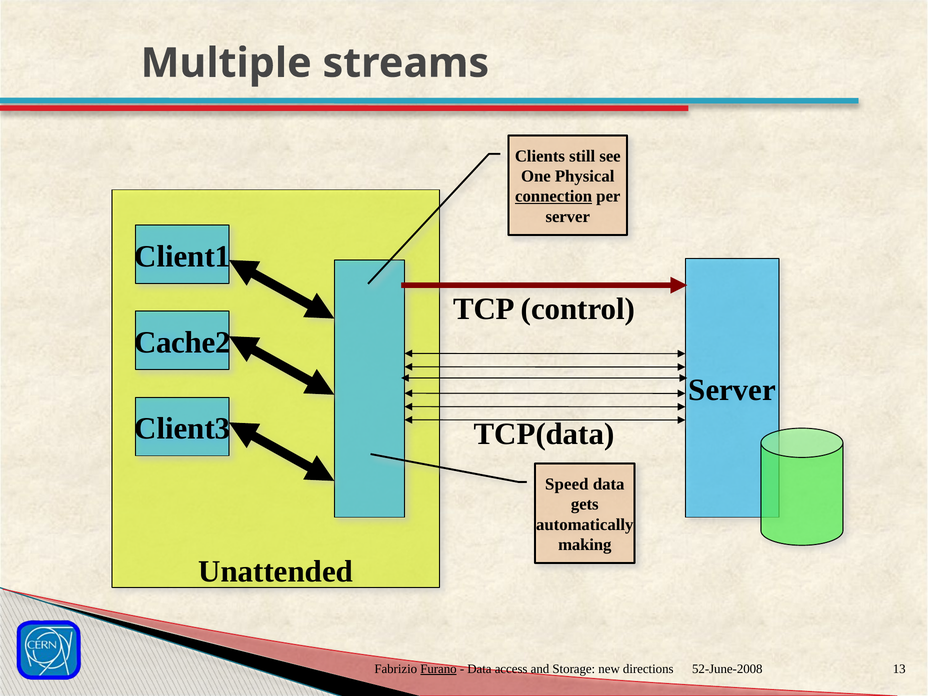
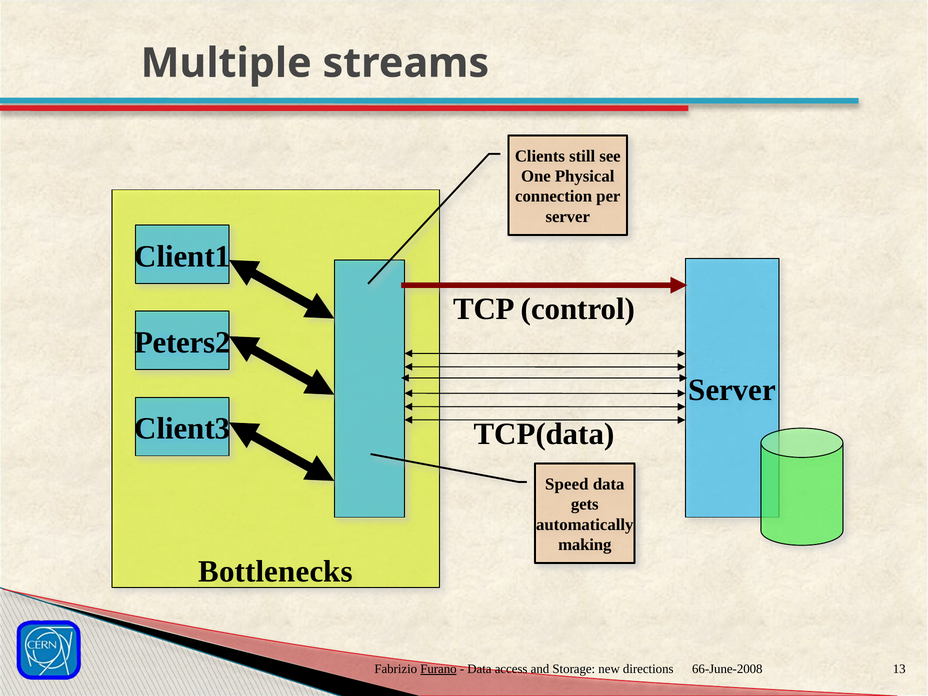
connection underline: present -> none
Cache2: Cache2 -> Peters2
Unattended: Unattended -> Bottlenecks
52-June-2008: 52-June-2008 -> 66-June-2008
